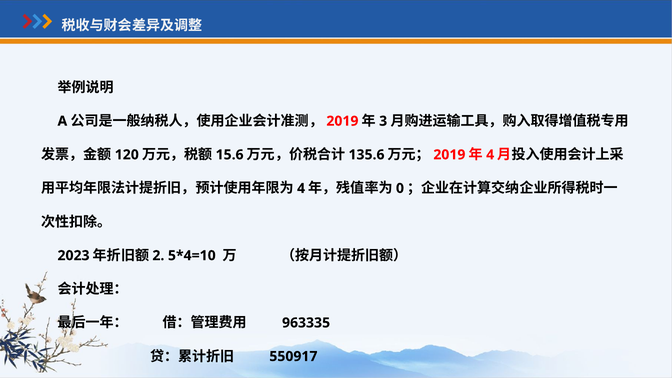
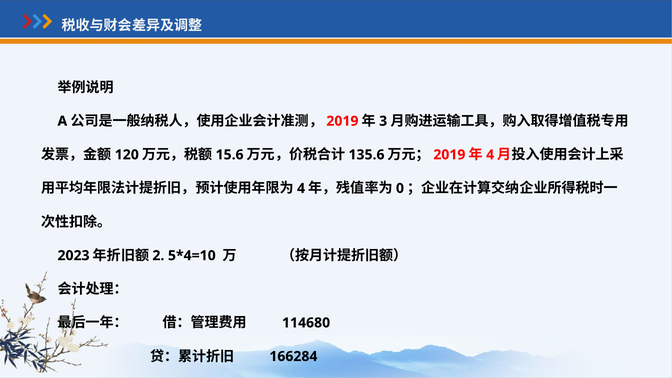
963335: 963335 -> 114680
550917: 550917 -> 166284
